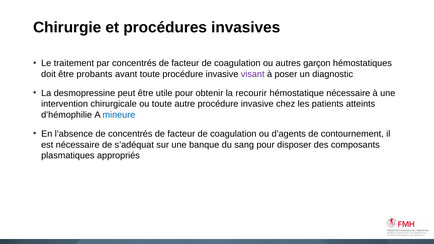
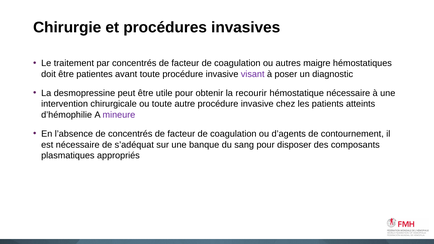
garçon: garçon -> maigre
probants: probants -> patientes
mineure colour: blue -> purple
